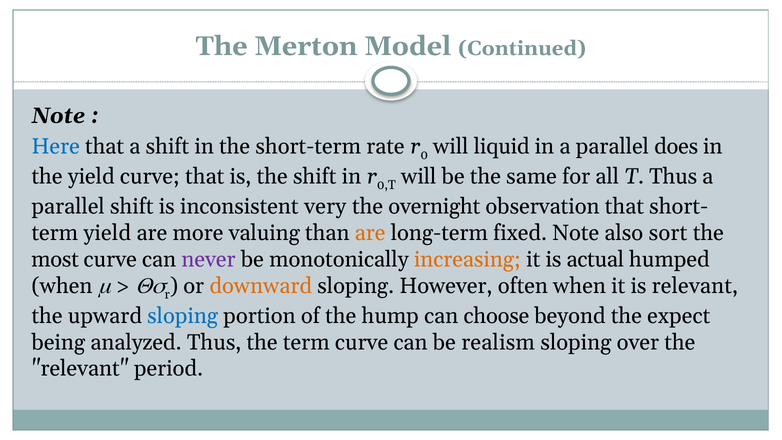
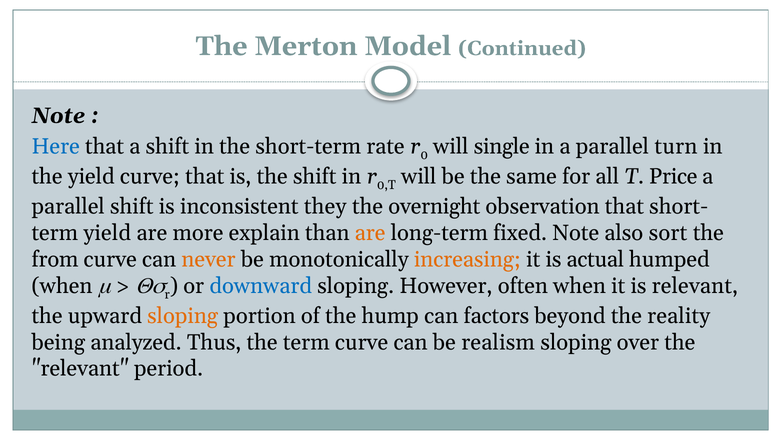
liquid: liquid -> single
does: does -> turn
T Thus: Thus -> Price
very: very -> they
valuing: valuing -> explain
most: most -> from
never colour: purple -> orange
downward colour: orange -> blue
sloping at (183, 316) colour: blue -> orange
choose: choose -> factors
expect: expect -> reality
